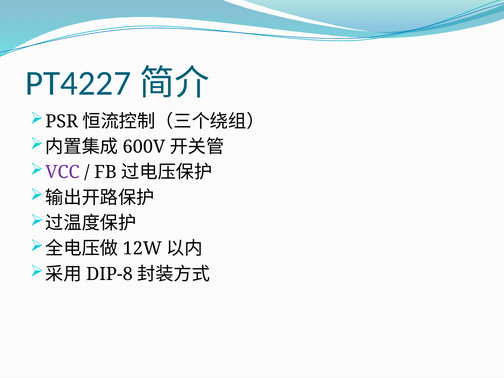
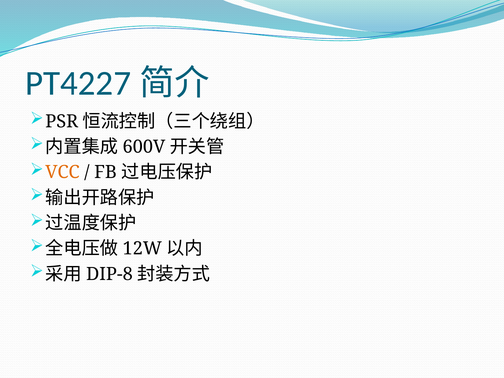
VCC colour: purple -> orange
